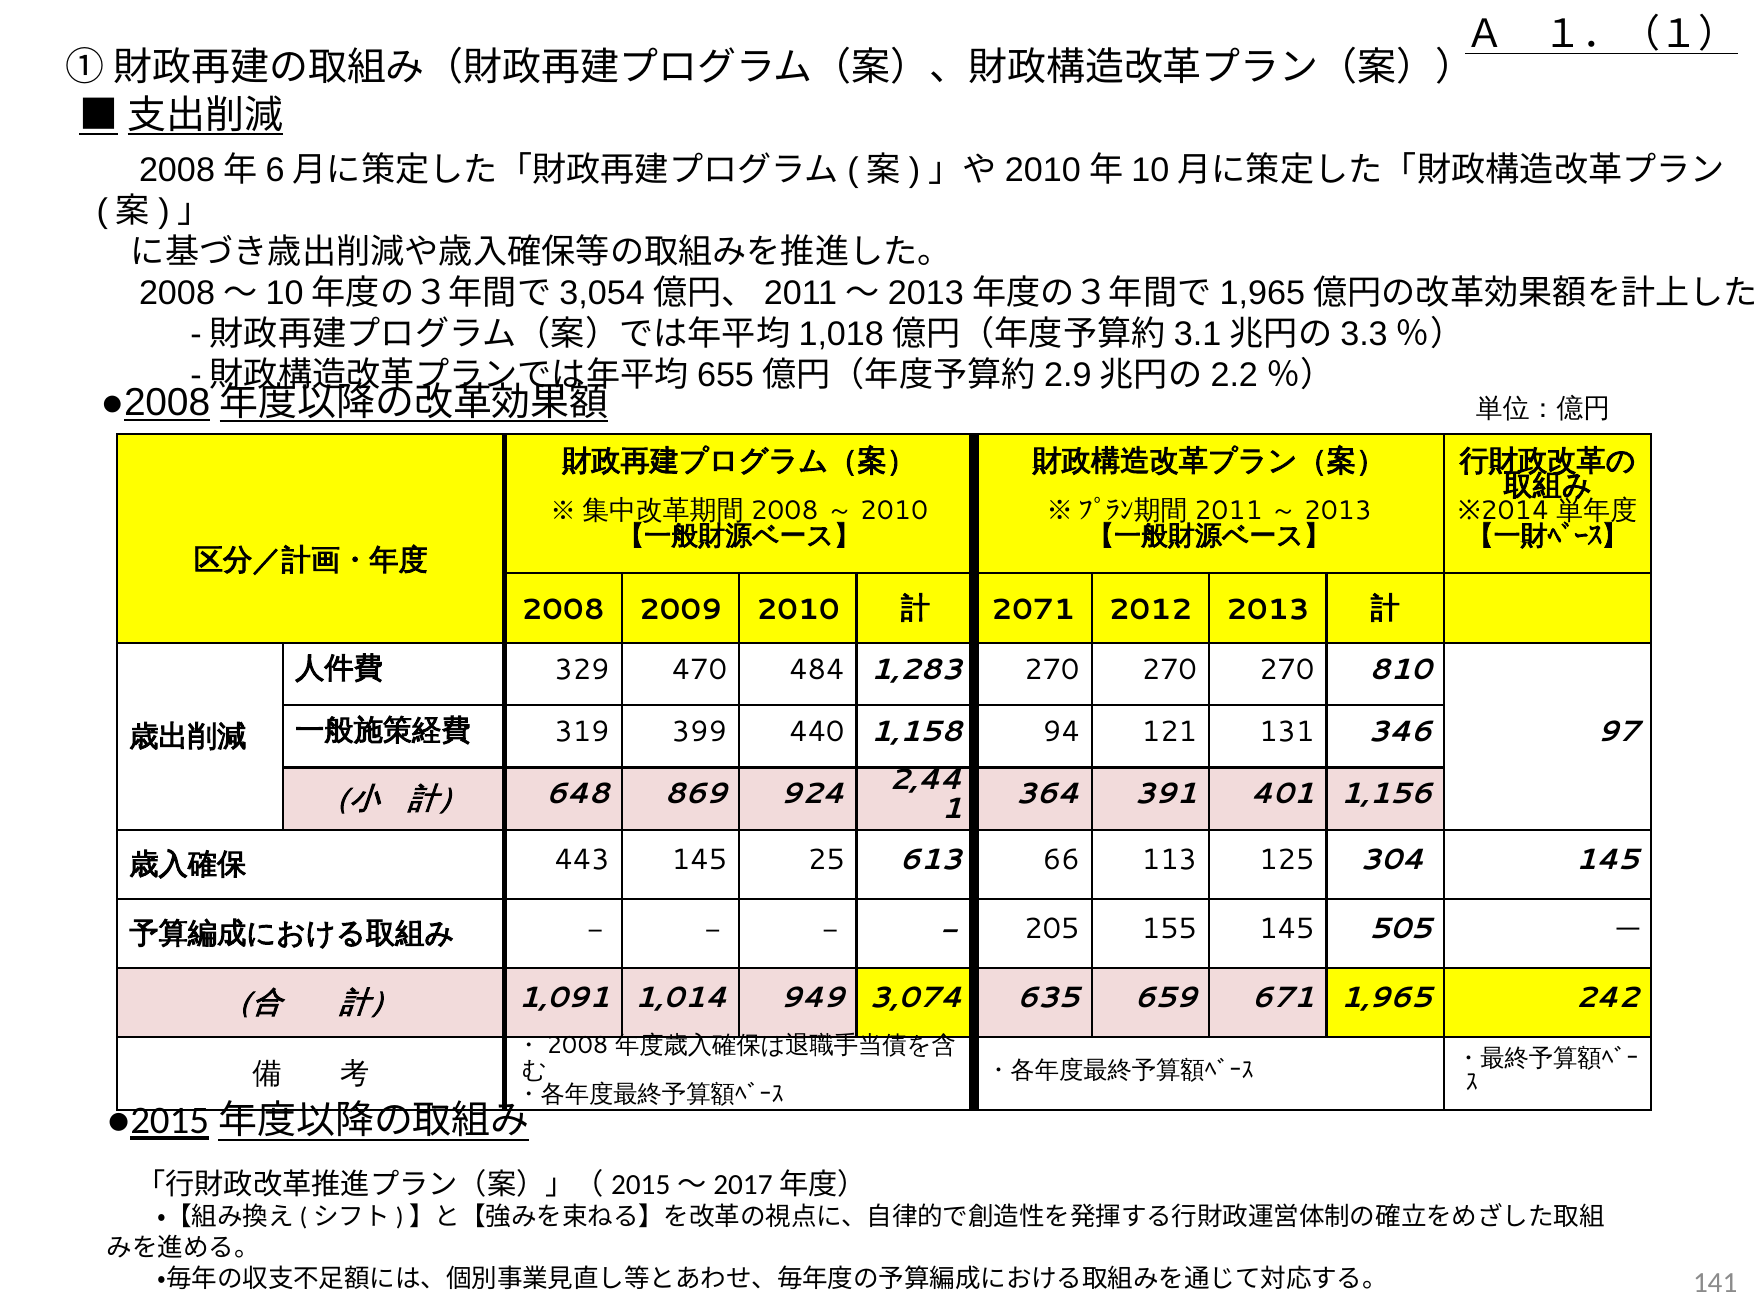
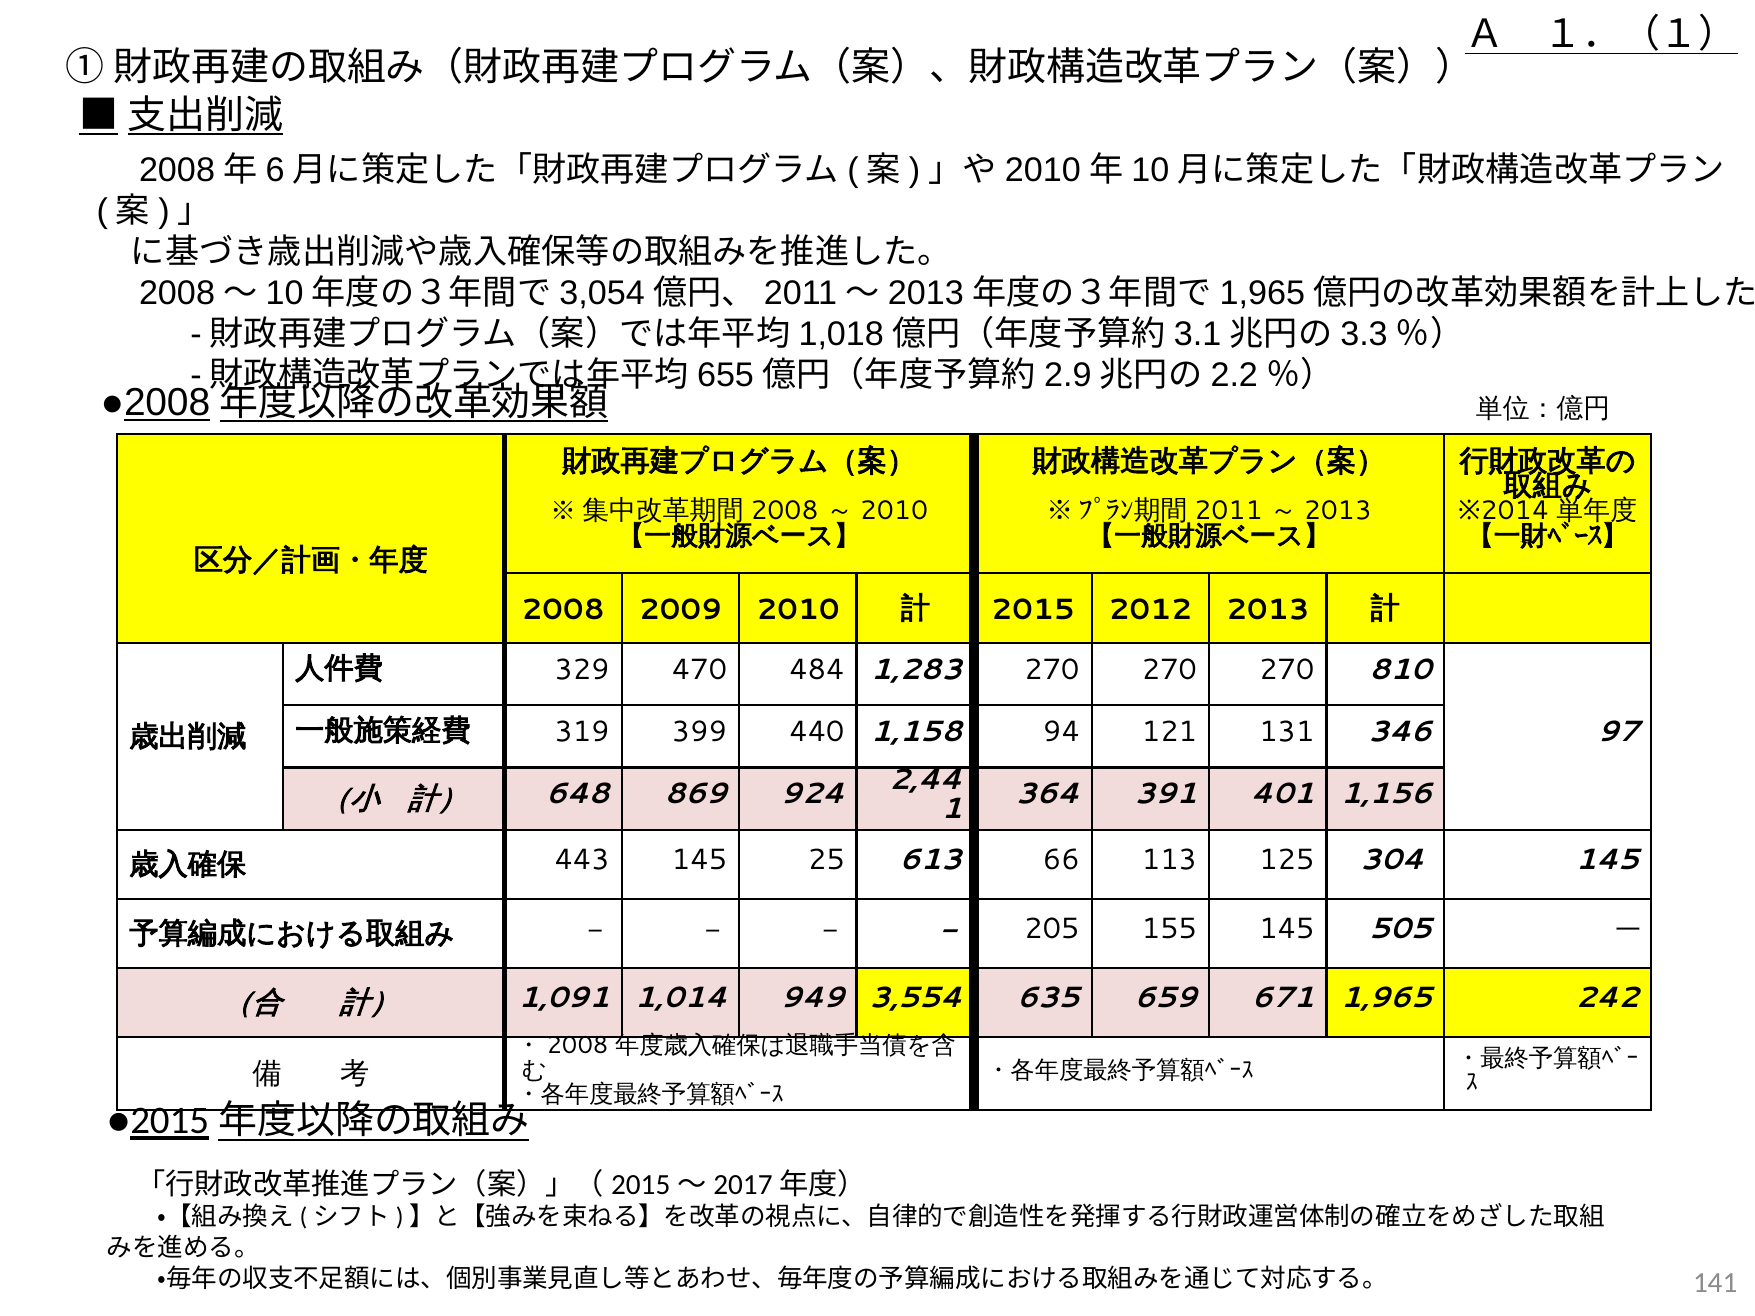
2071: 2071 -> 2015
3,074: 3,074 -> 3,554
